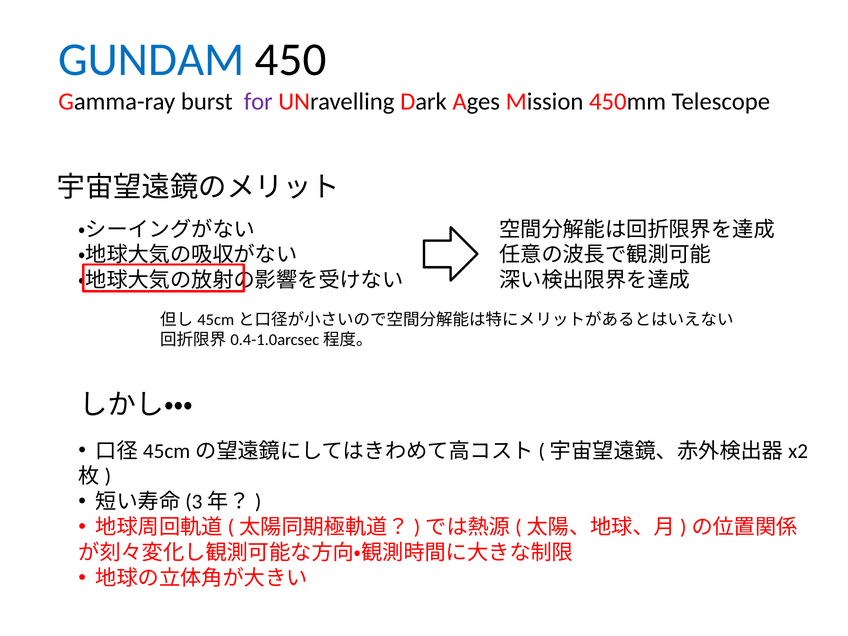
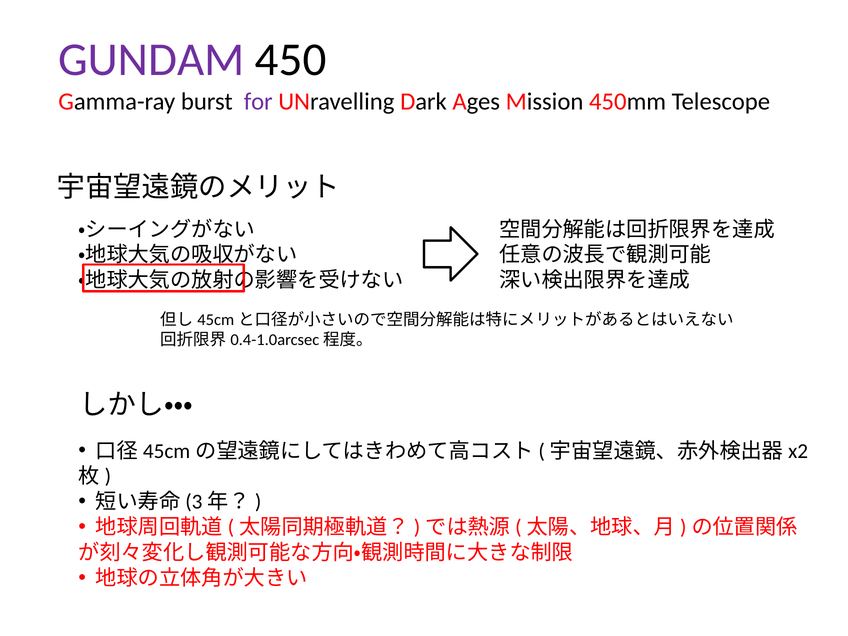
GUNDAM colour: blue -> purple
